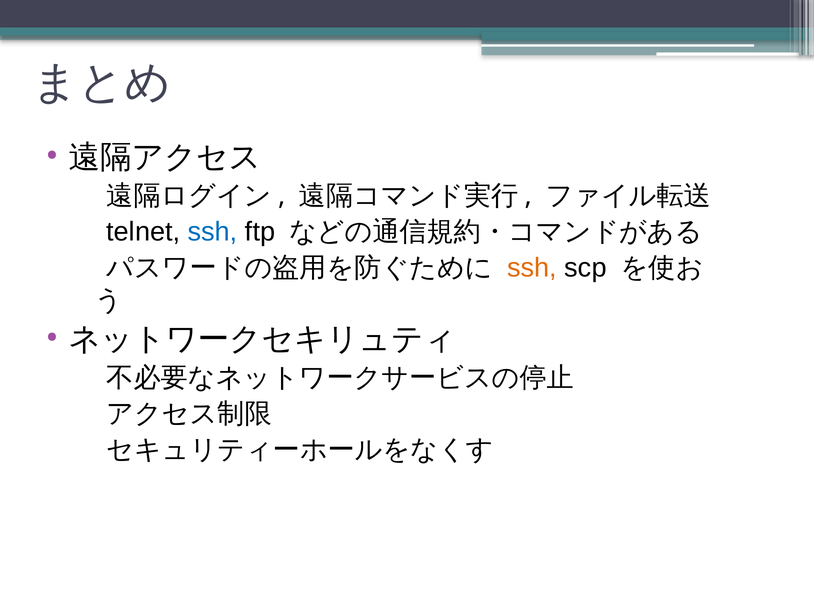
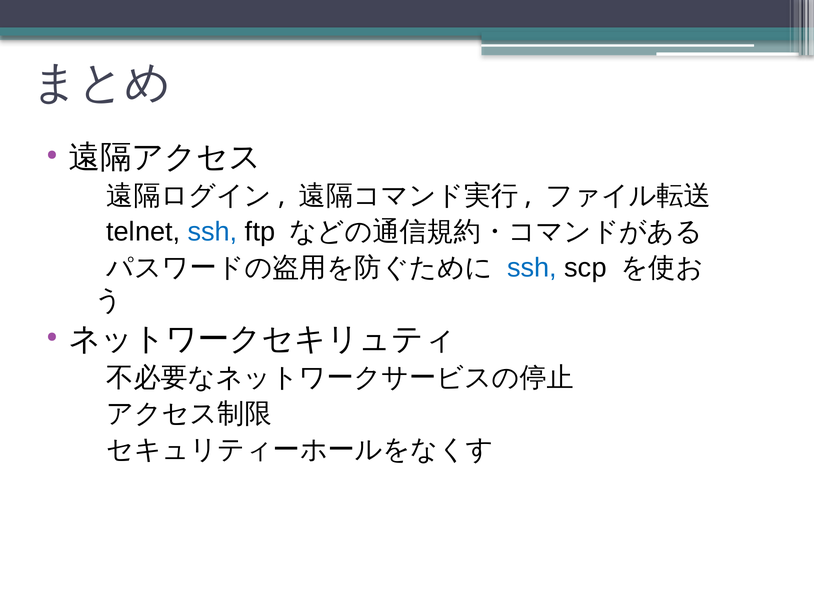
ssh at (532, 268) colour: orange -> blue
